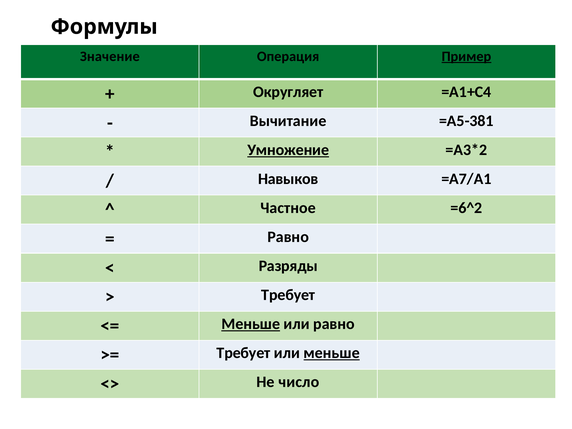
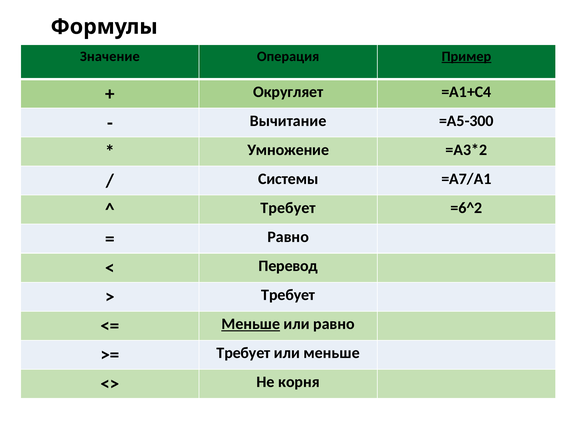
=А5-381: =А5-381 -> =А5-300
Умножение underline: present -> none
Навыков: Навыков -> Системы
Частное at (288, 208): Частное -> Требует
Разряды: Разряды -> Перевод
меньше at (332, 353) underline: present -> none
число: число -> корня
